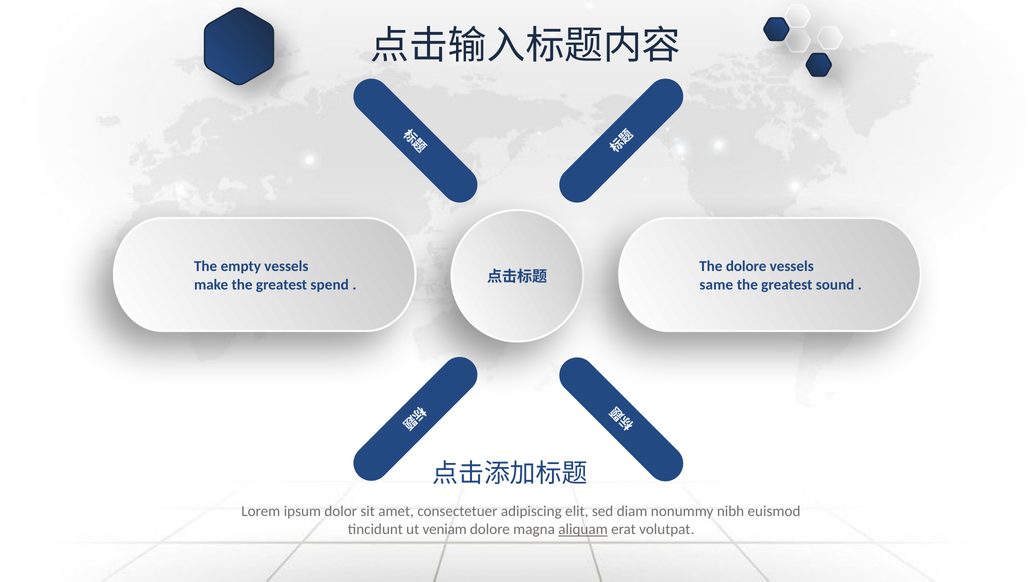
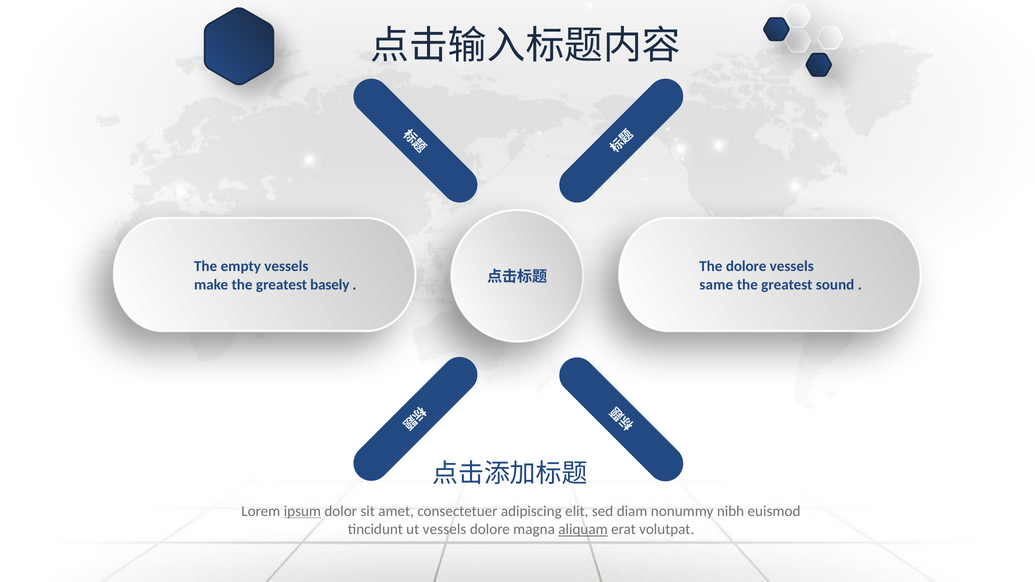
spend: spend -> basely
ipsum underline: none -> present
ut veniam: veniam -> vessels
